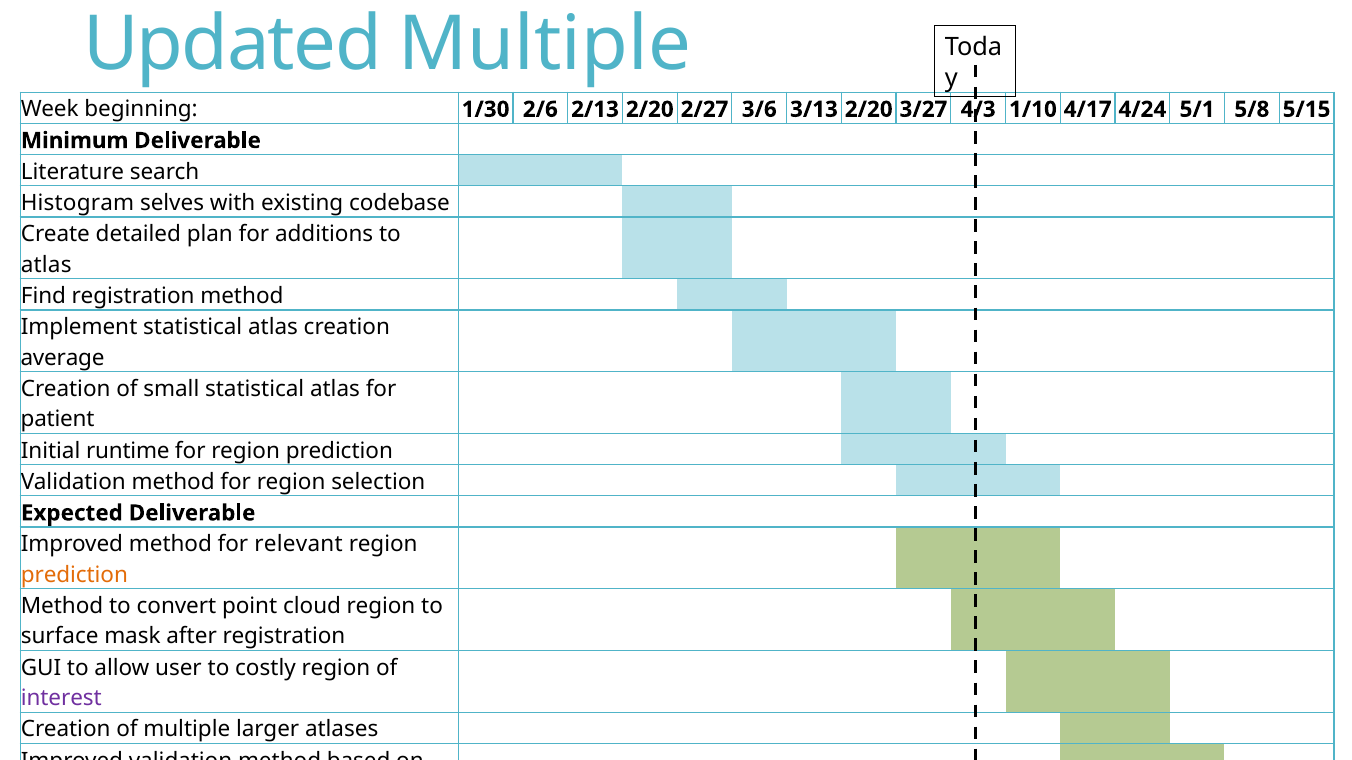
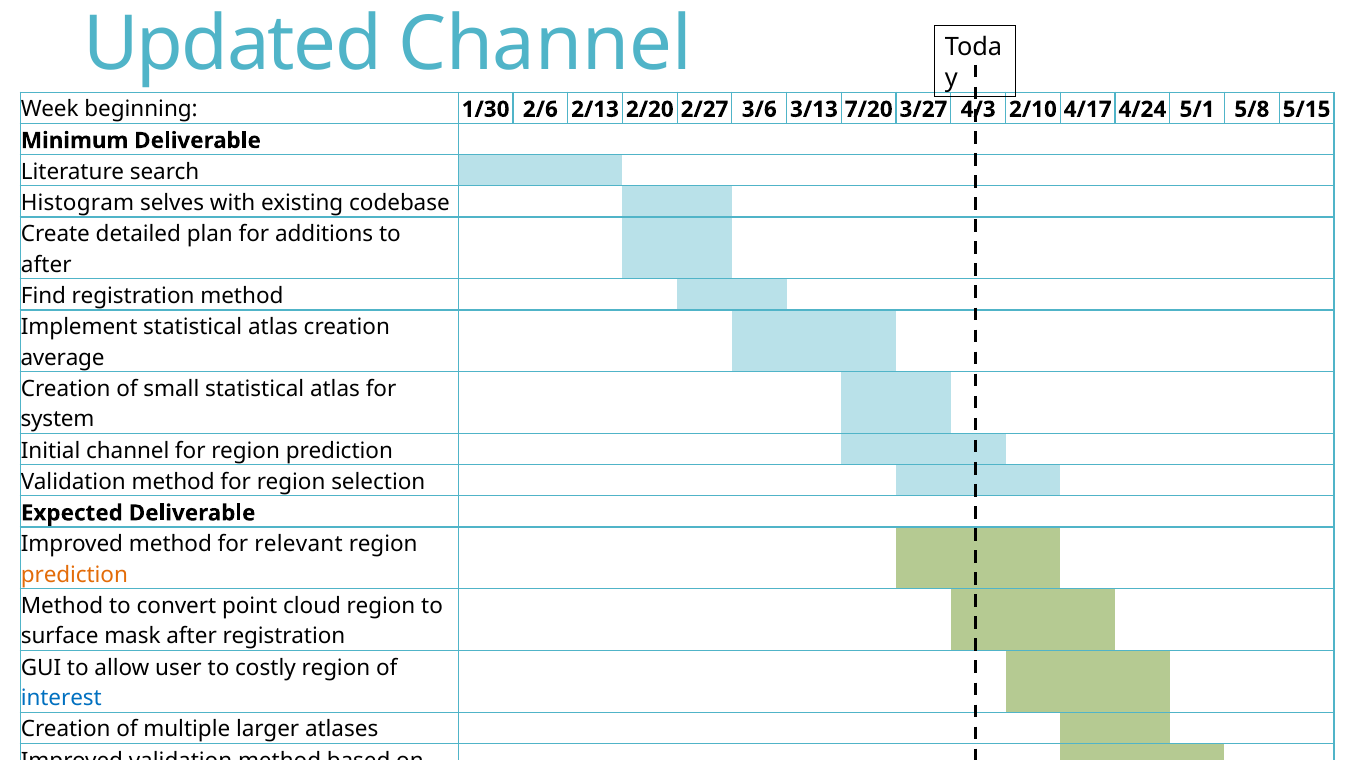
Updated Multiple: Multiple -> Channel
3/13 2/20: 2/20 -> 7/20
1/10: 1/10 -> 2/10
atlas at (46, 265): atlas -> after
patient: patient -> system
Initial runtime: runtime -> channel
interest at (61, 699) colour: purple -> blue
